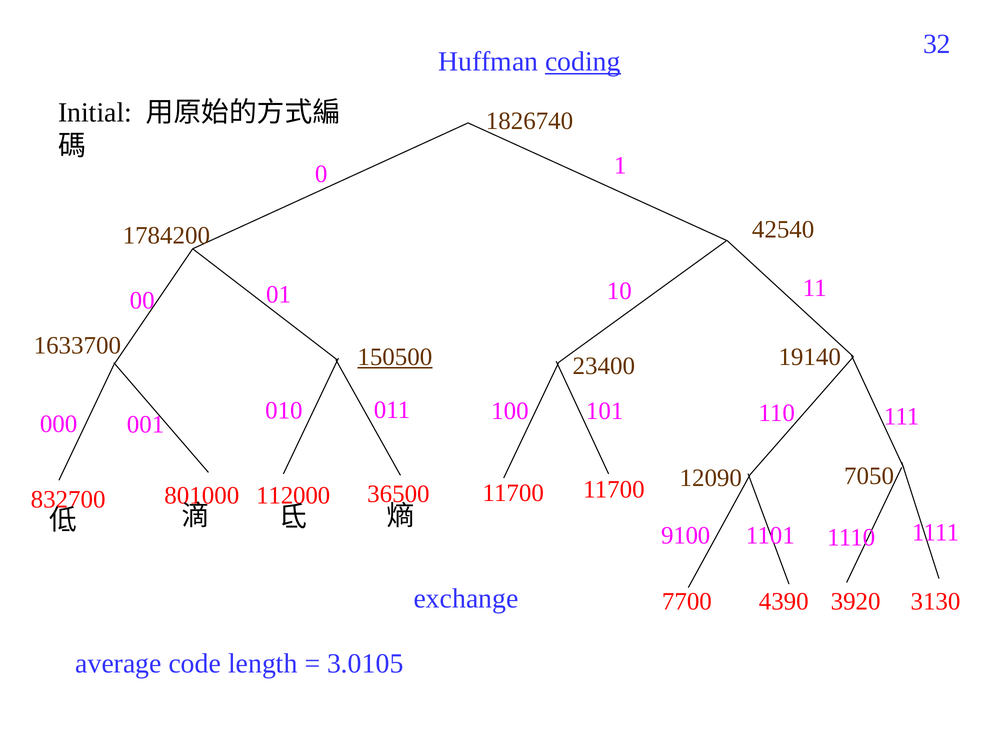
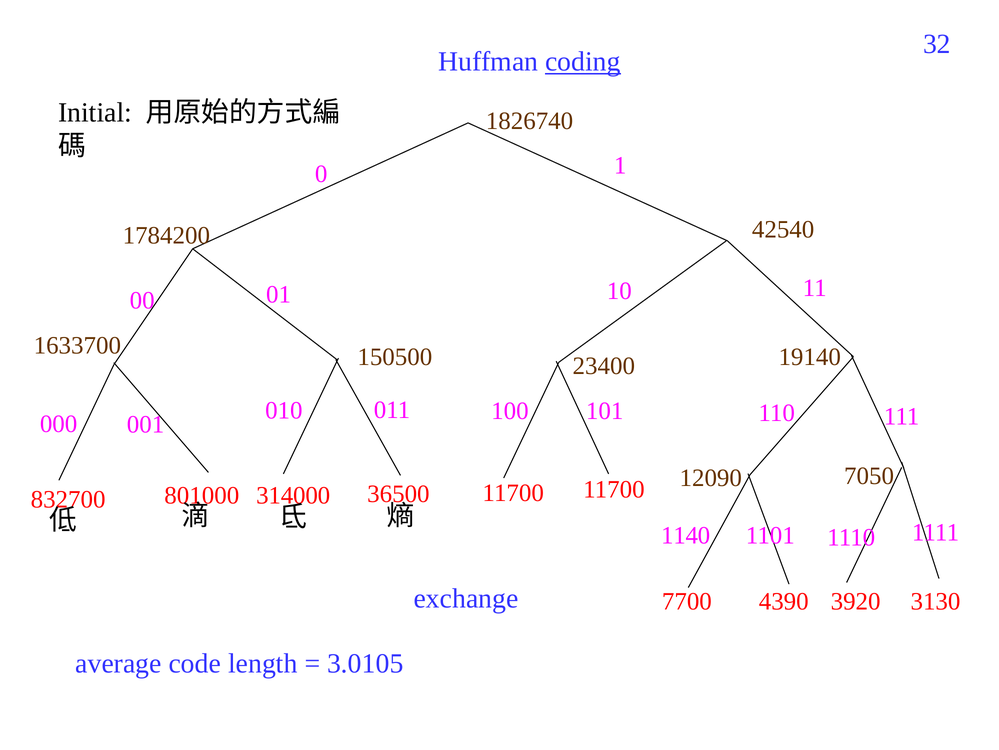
150500 underline: present -> none
112000: 112000 -> 314000
9100: 9100 -> 1140
